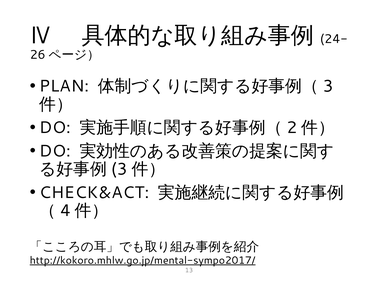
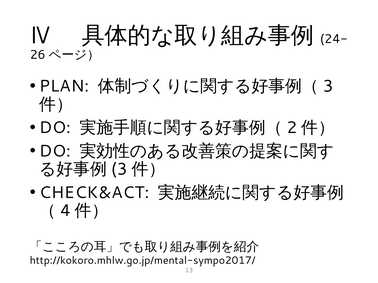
http://kokoro.mhlw.go.jp/mental-sympo2017/ underline: present -> none
